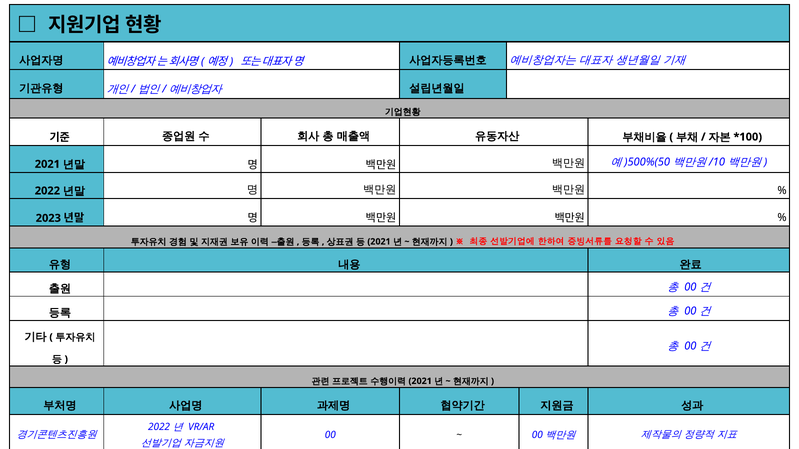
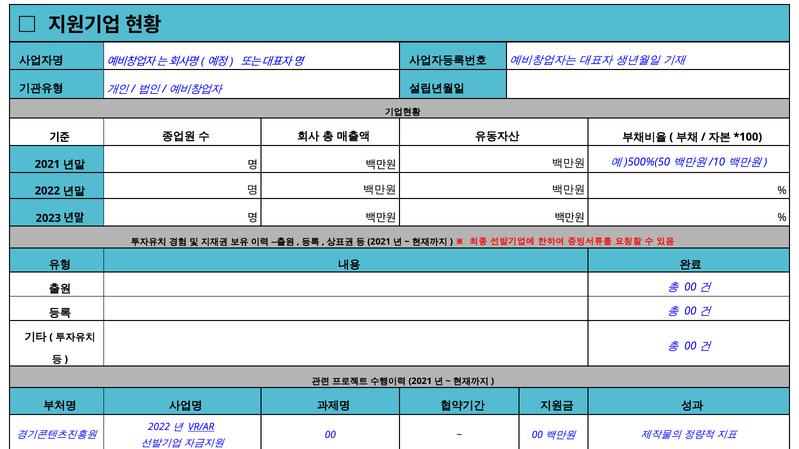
VR/AR underline: none -> present
